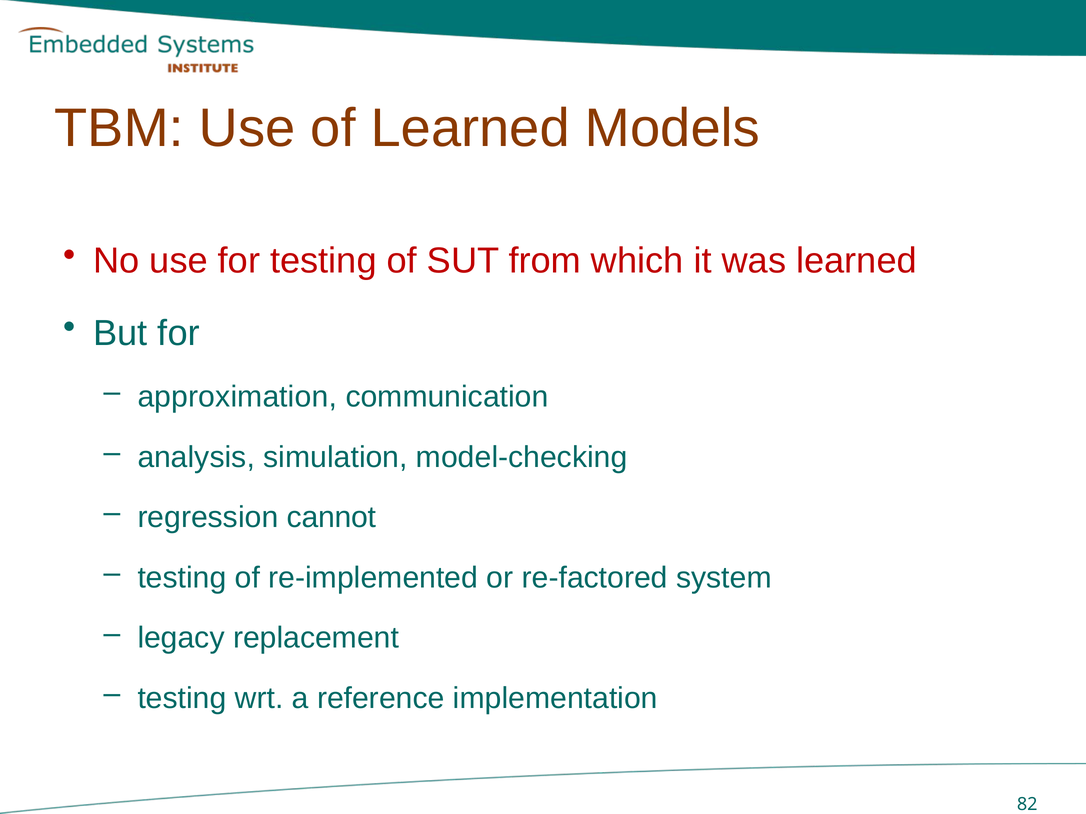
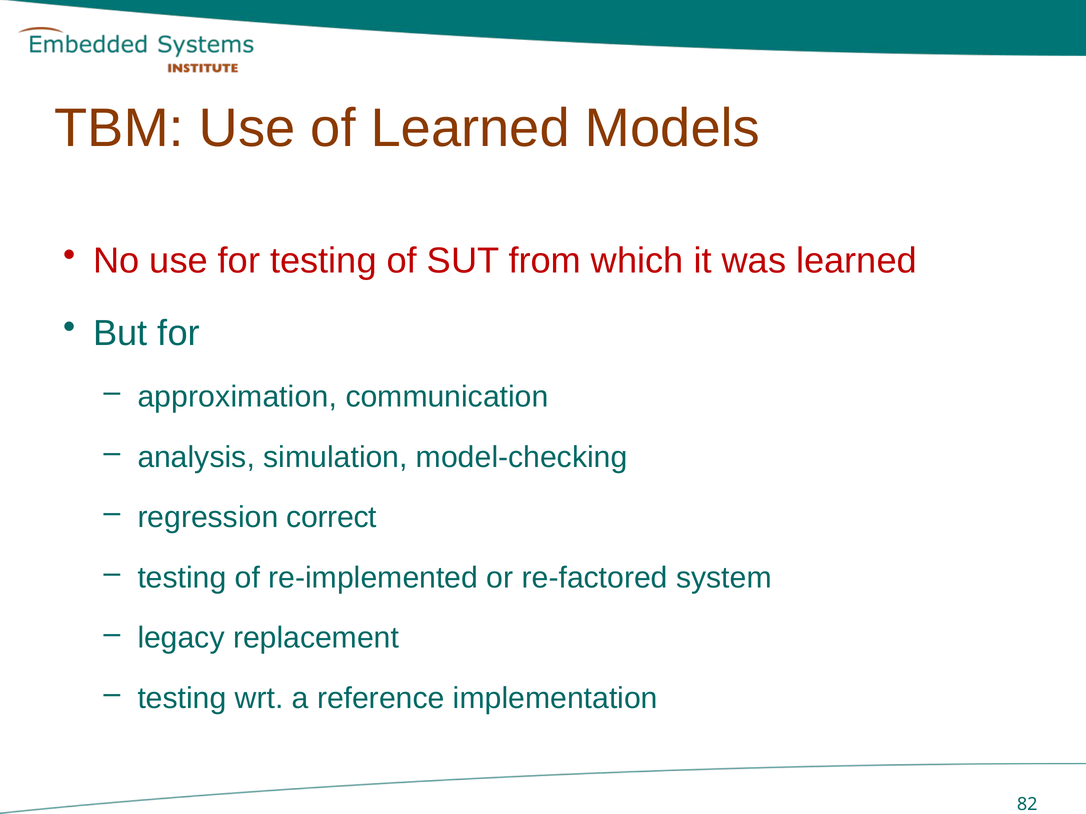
cannot: cannot -> correct
